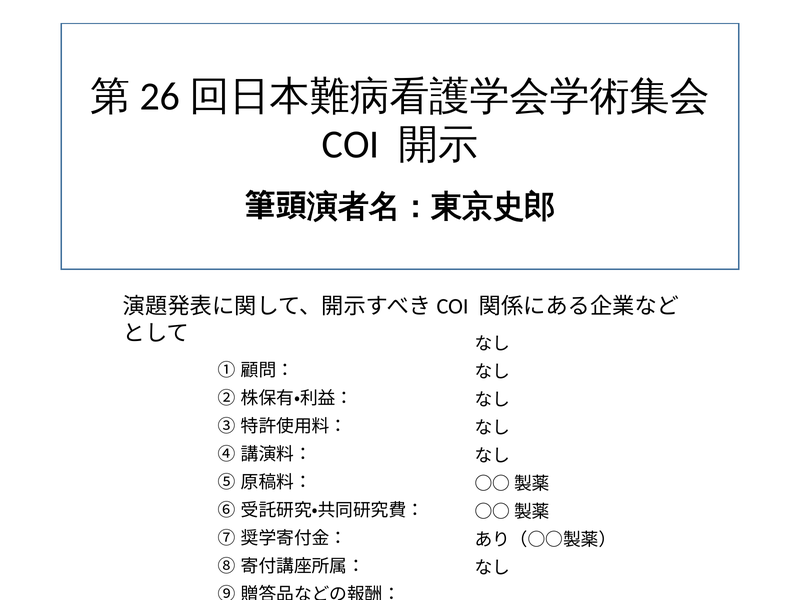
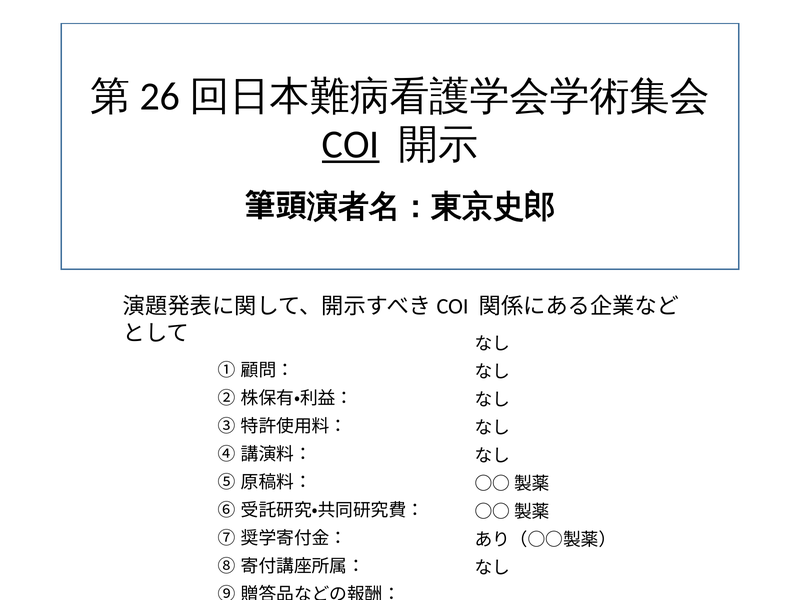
COI underline: none -> present
